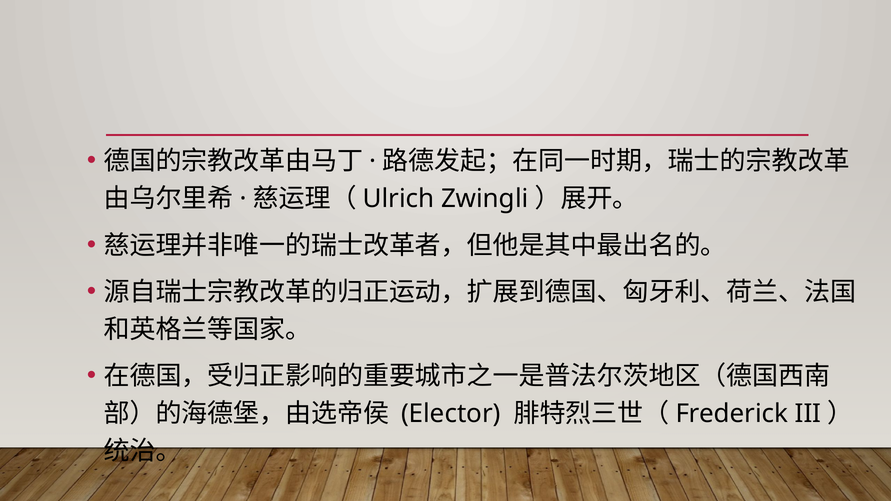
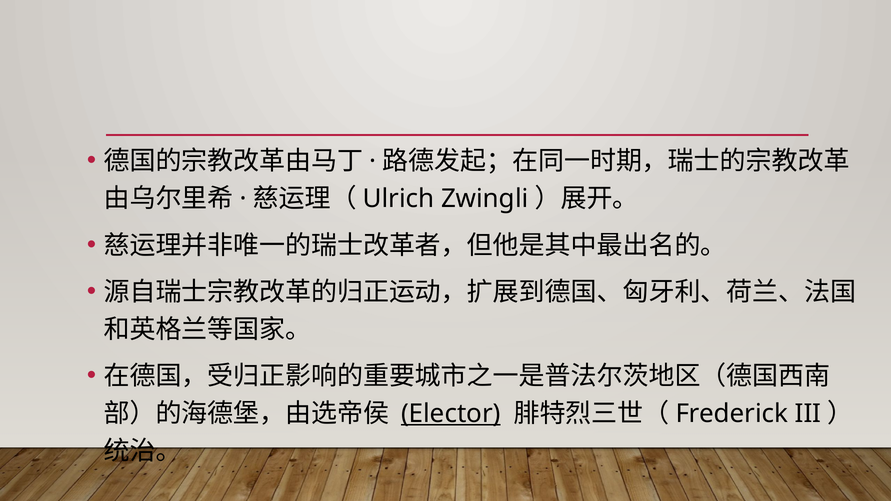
Elector underline: none -> present
